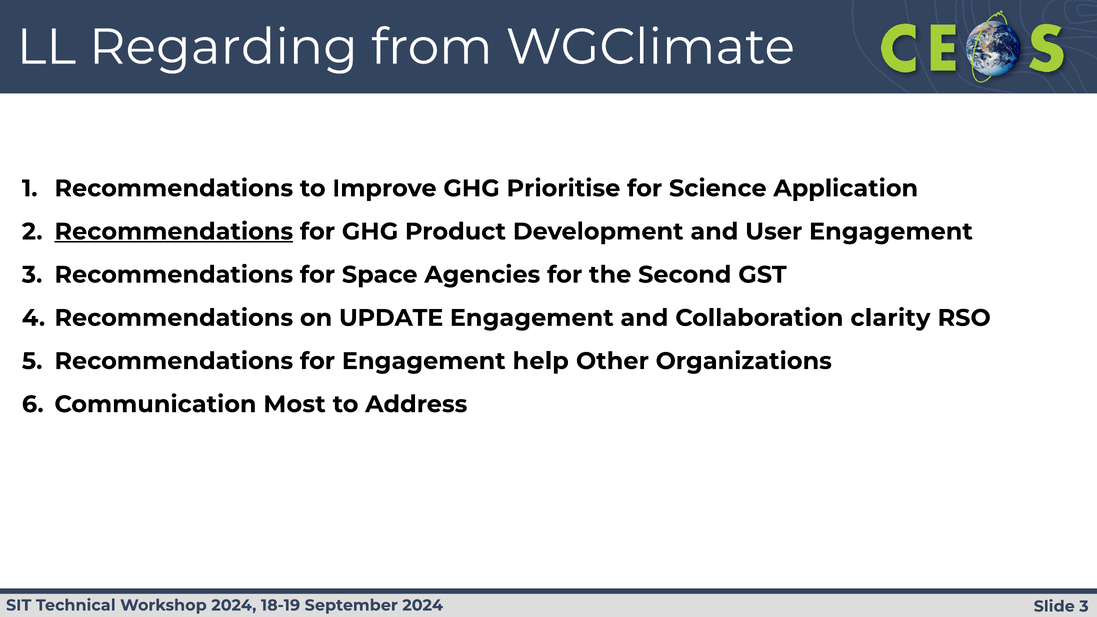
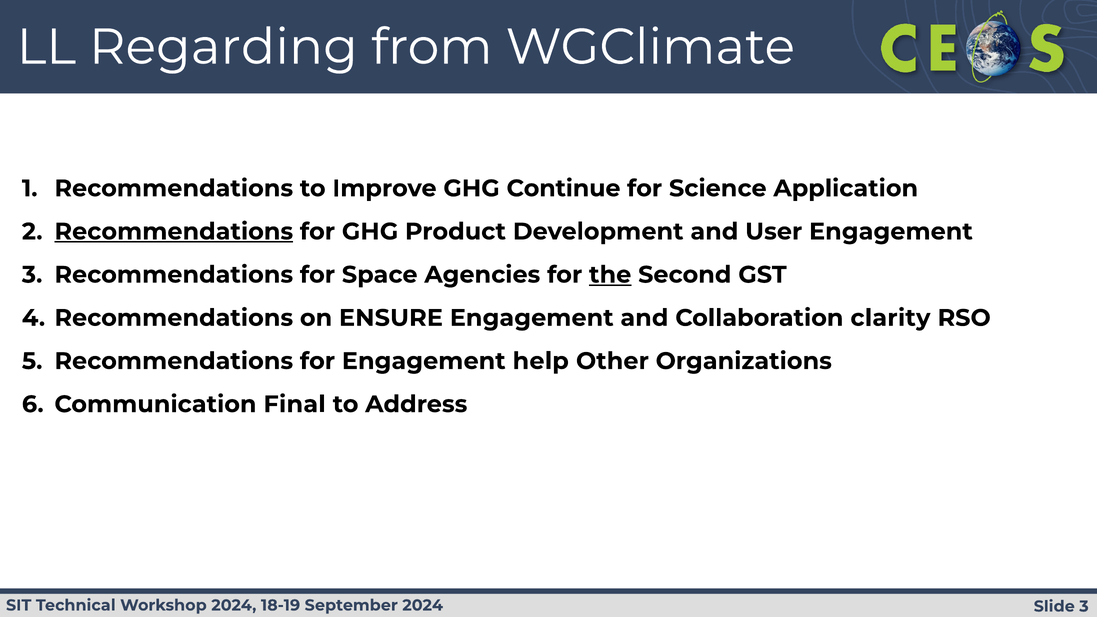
Prioritise: Prioritise -> Continue
the underline: none -> present
UPDATE: UPDATE -> ENSURE
Most: Most -> Final
